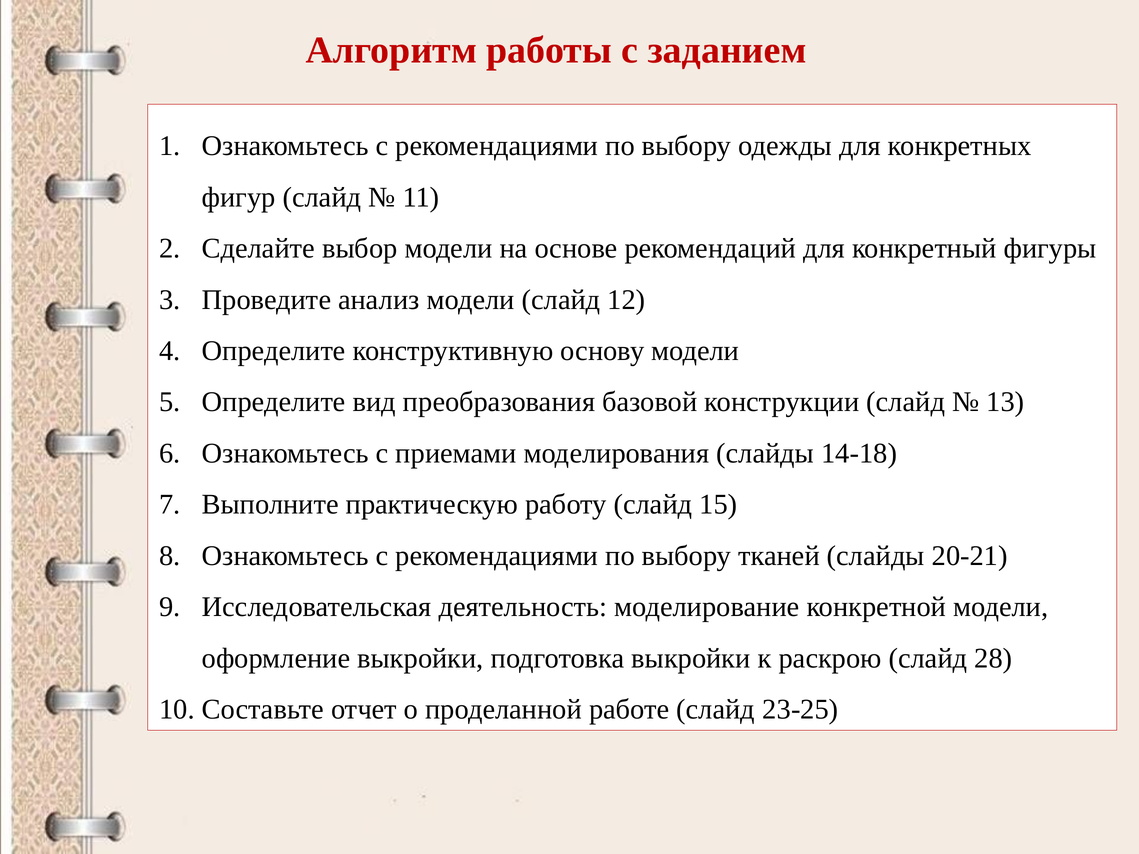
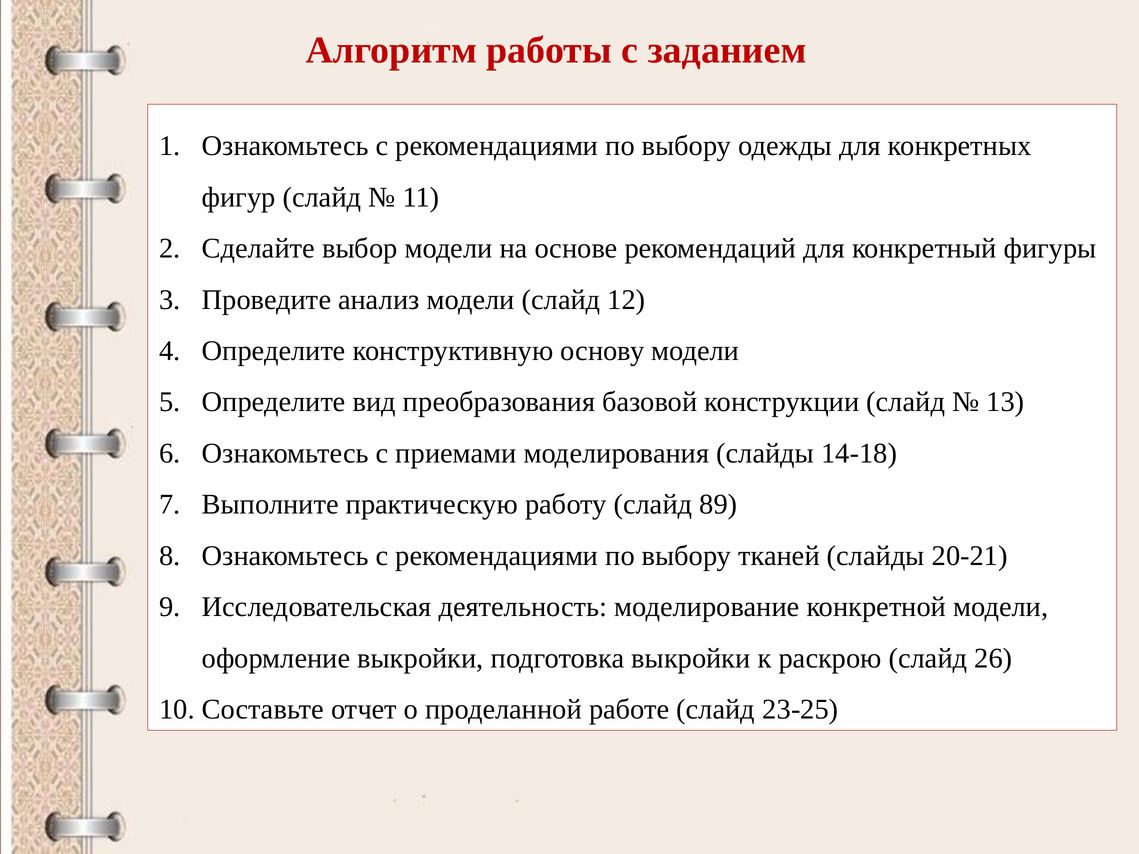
15: 15 -> 89
28: 28 -> 26
